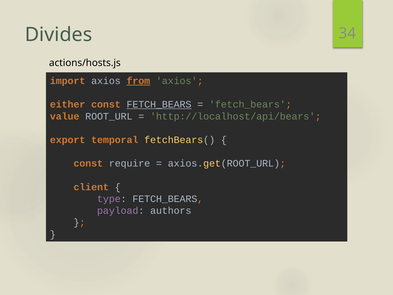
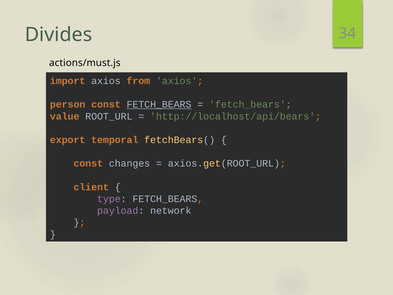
actions/hosts.js: actions/hosts.js -> actions/must.js
from underline: present -> none
either: either -> person
require: require -> changes
authors: authors -> network
